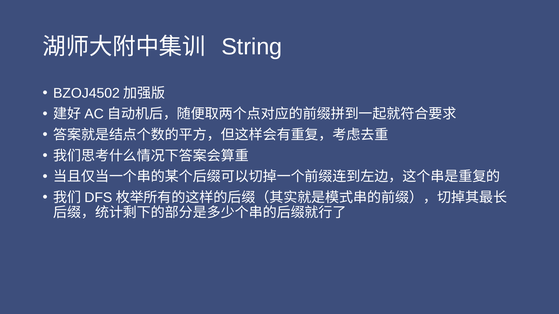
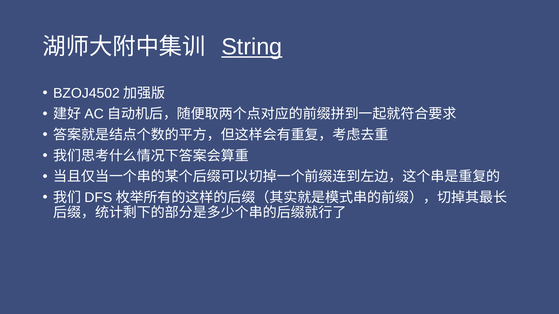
String underline: none -> present
